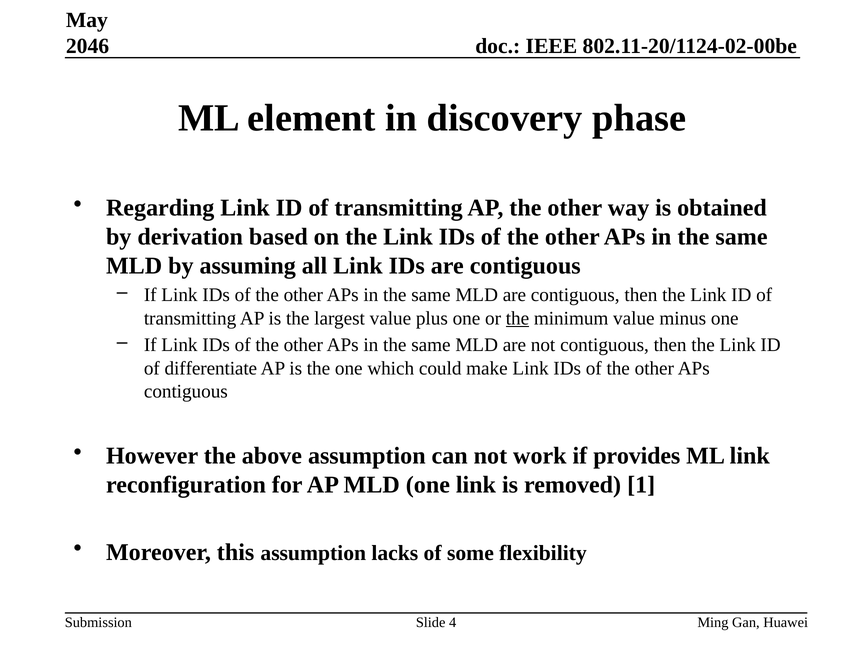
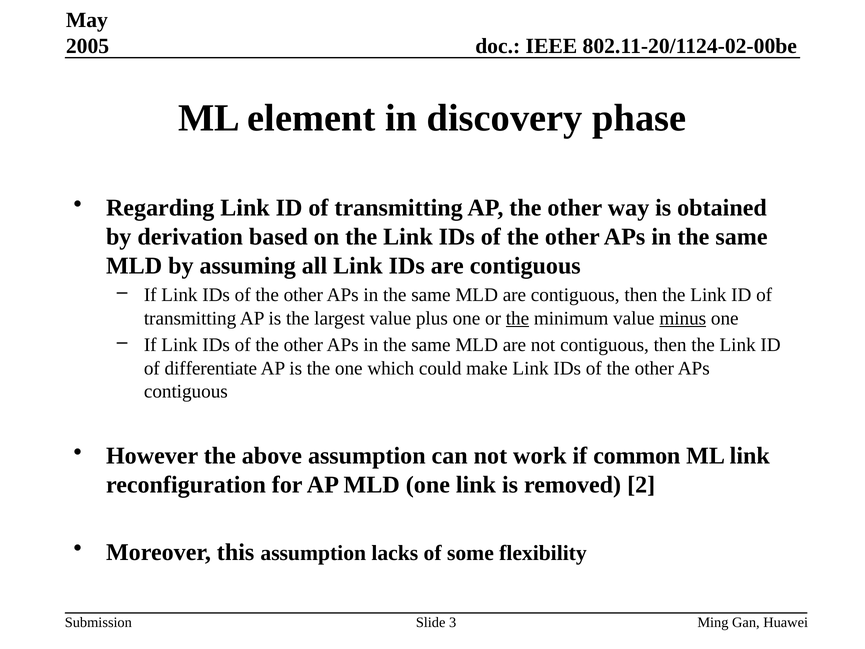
2046: 2046 -> 2005
minus underline: none -> present
provides: provides -> common
1: 1 -> 2
4: 4 -> 3
